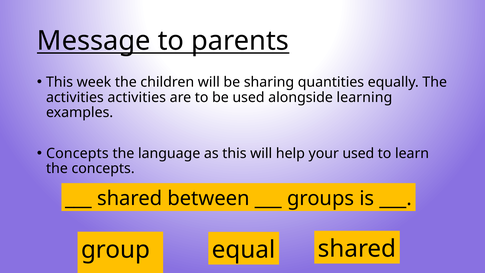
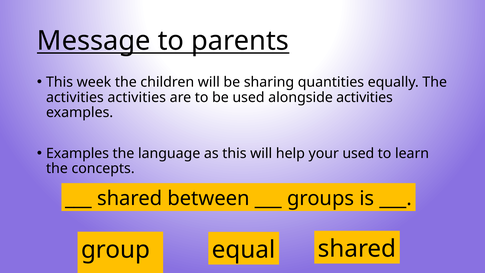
alongside learning: learning -> activities
Concepts at (77, 153): Concepts -> Examples
